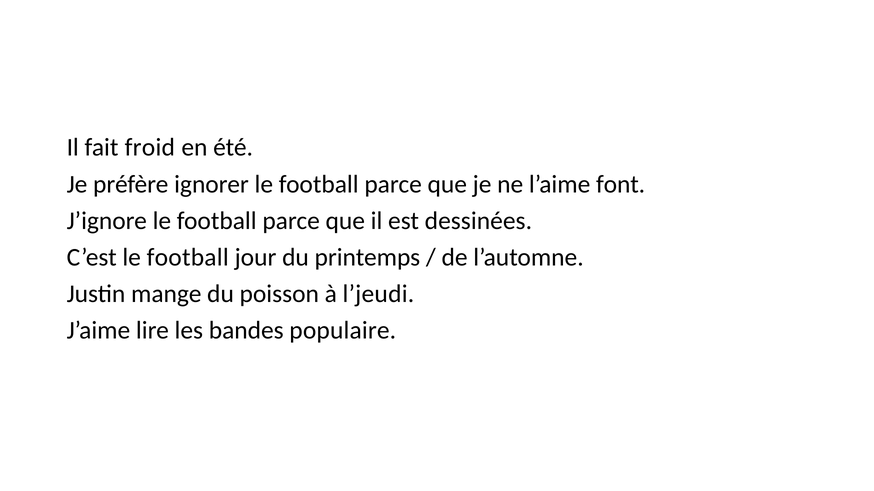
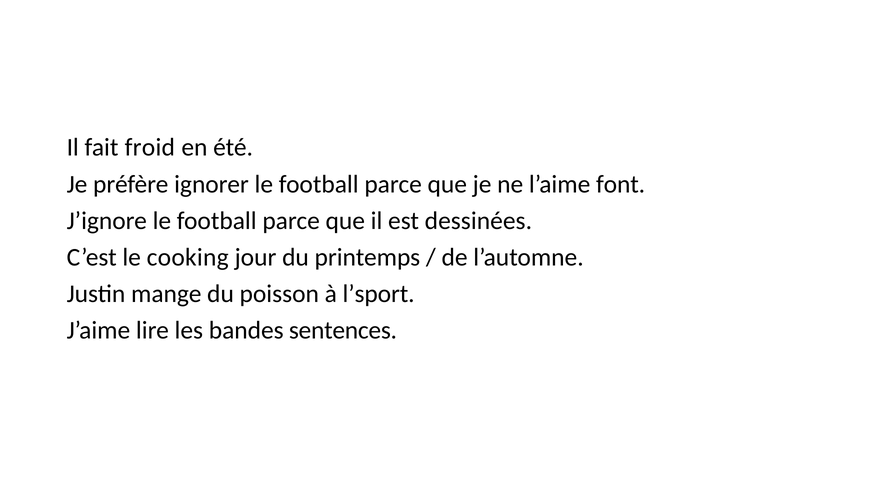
C’est le football: football -> cooking
l’jeudi: l’jeudi -> l’sport
populaire: populaire -> sentences
